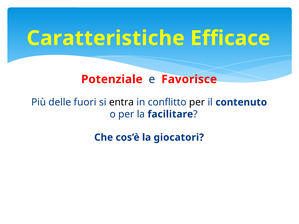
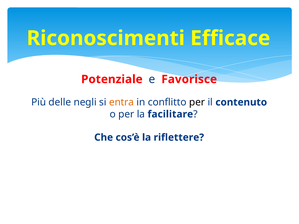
Caratteristiche: Caratteristiche -> Riconoscimenti
fuori: fuori -> negli
entra colour: black -> orange
giocatori: giocatori -> riflettere
